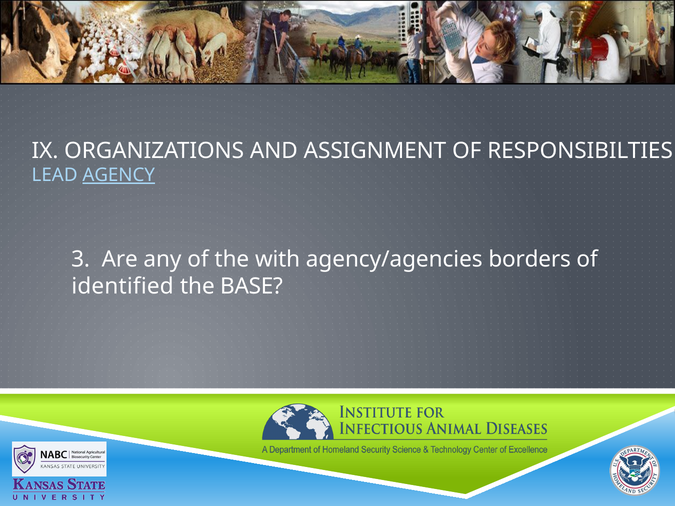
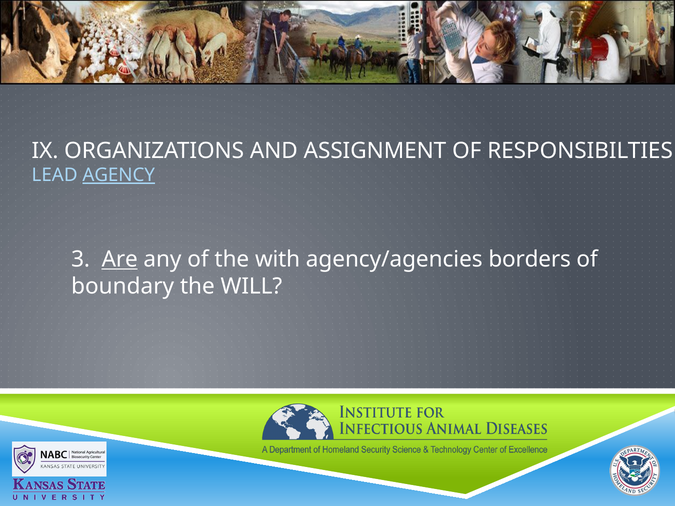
Are underline: none -> present
identified: identified -> boundary
BASE: BASE -> WILL
